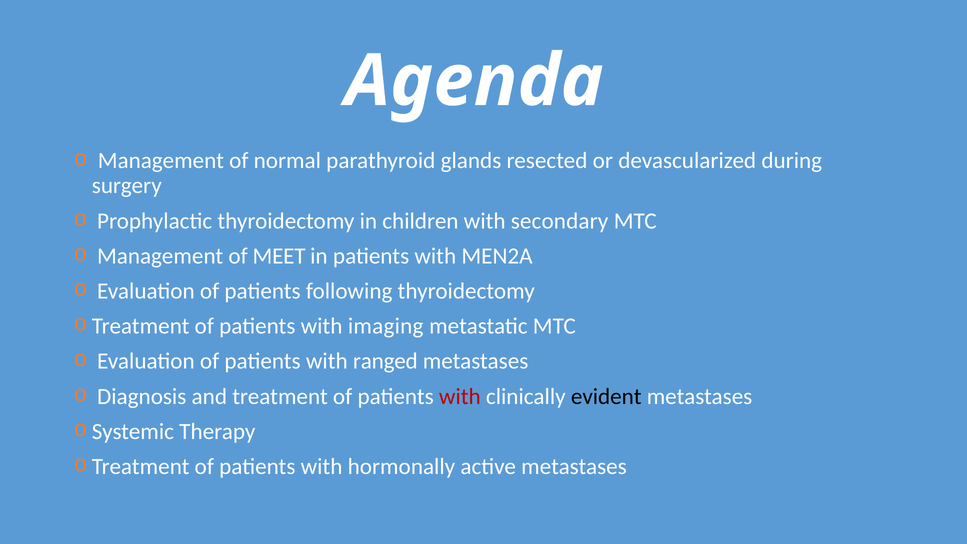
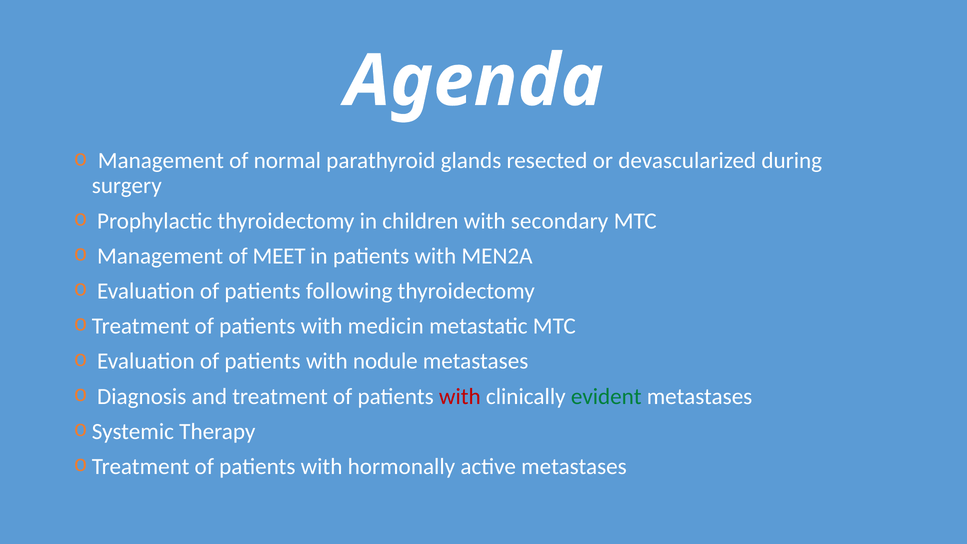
imaging: imaging -> medicin
ranged: ranged -> nodule
evident colour: black -> green
